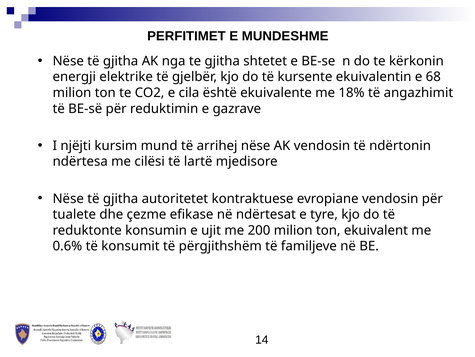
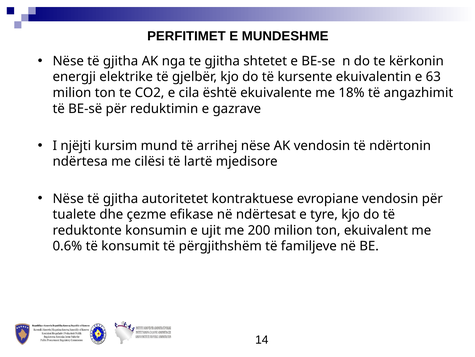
68: 68 -> 63
